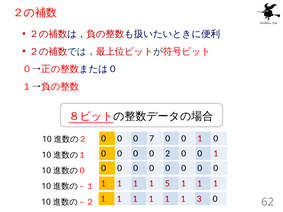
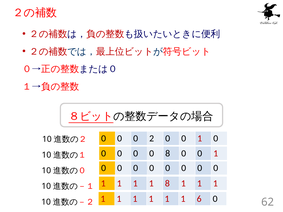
7: 7 -> 2
0 2: 2 -> 8
1 5: 5 -> 8
3: 3 -> 6
